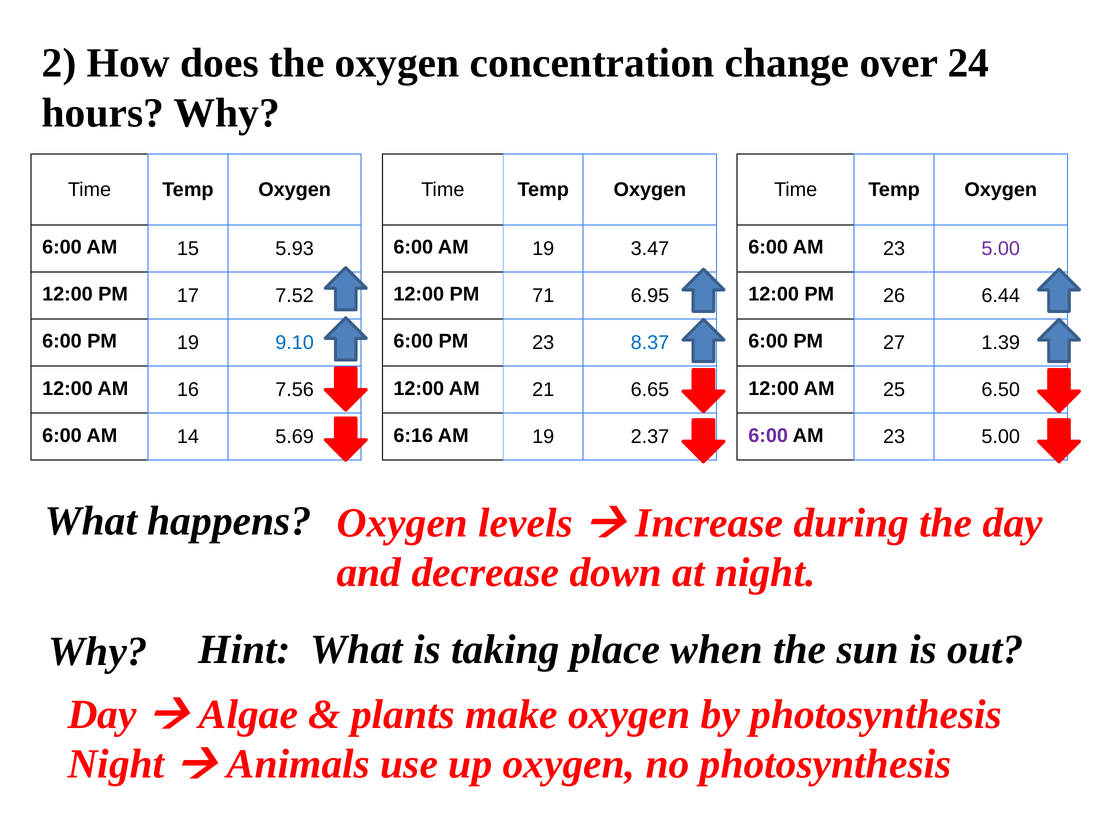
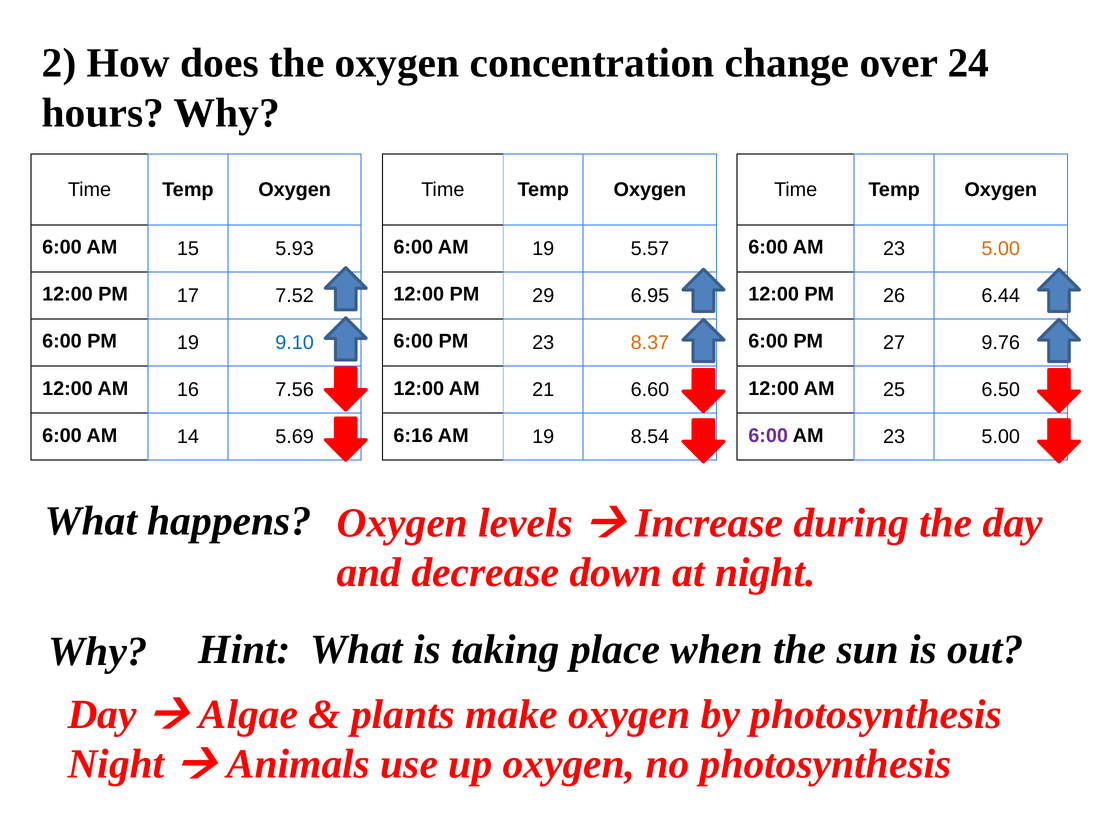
3.47: 3.47 -> 5.57
5.00 at (1001, 249) colour: purple -> orange
71: 71 -> 29
8.37 colour: blue -> orange
1.39: 1.39 -> 9.76
6.65: 6.65 -> 6.60
2.37: 2.37 -> 8.54
